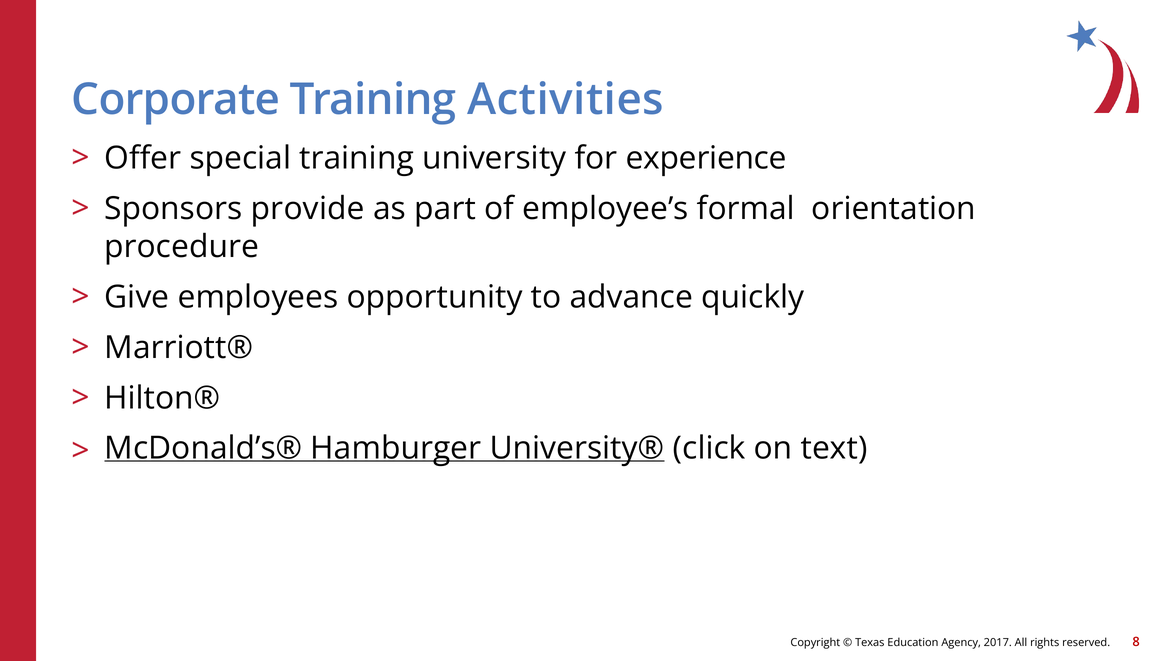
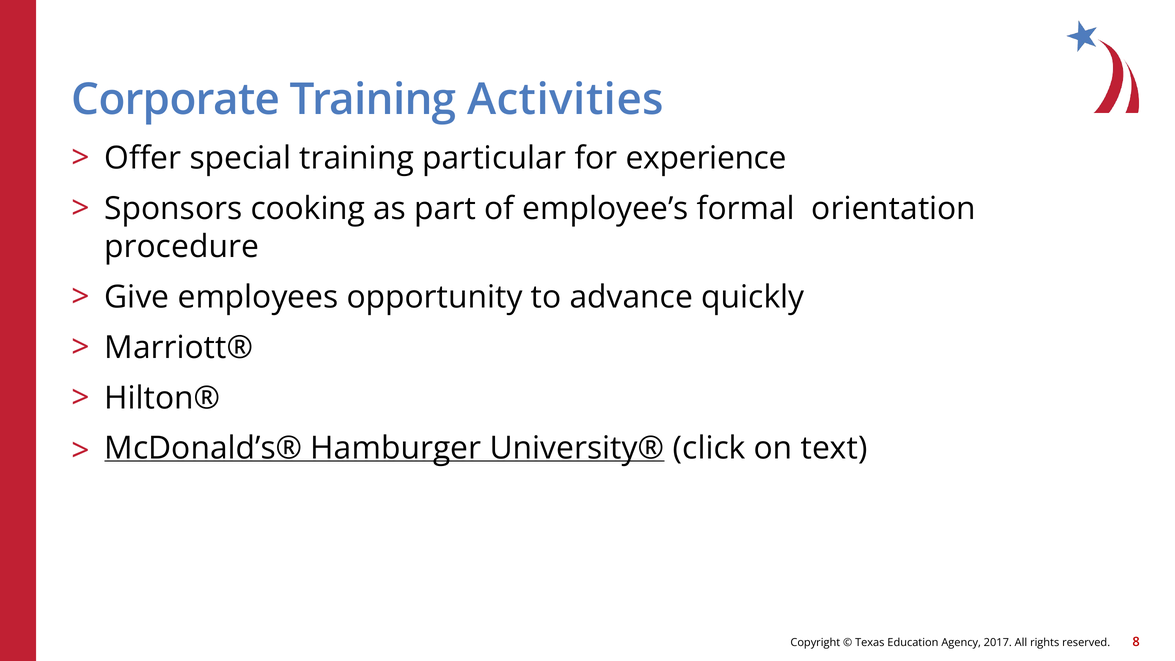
university: university -> particular
provide: provide -> cooking
